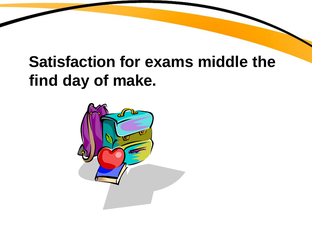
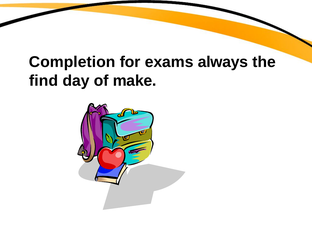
Satisfaction: Satisfaction -> Completion
middle: middle -> always
